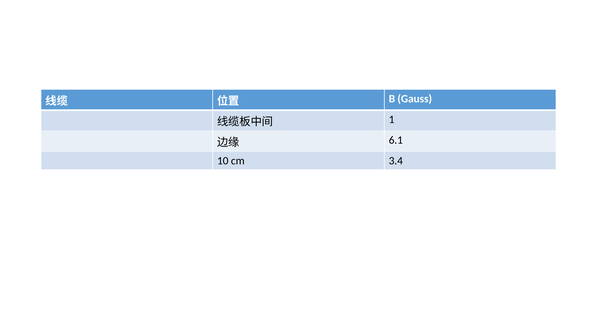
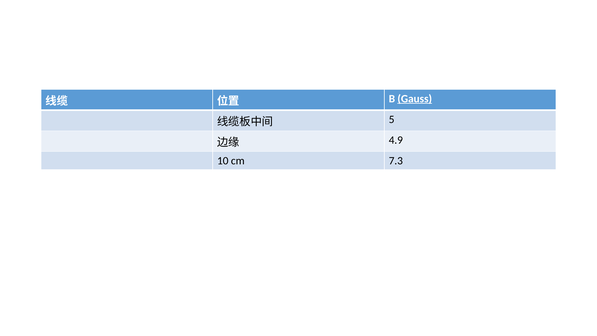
Gauss underline: none -> present
1: 1 -> 5
6.1: 6.1 -> 4.9
3.4: 3.4 -> 7.3
